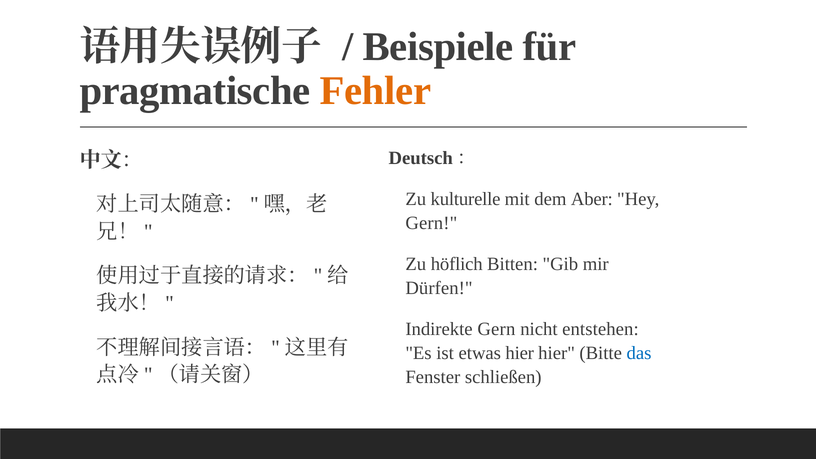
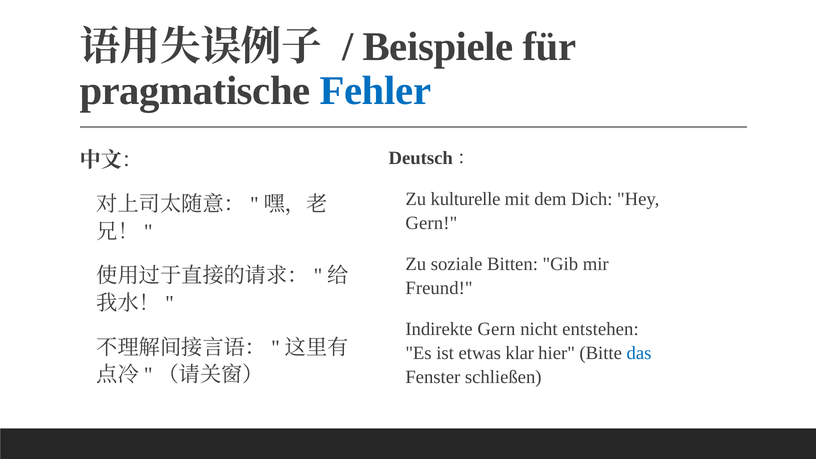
Fehler colour: orange -> blue
Aber: Aber -> Dich
höflich: höflich -> soziale
Dürfen: Dürfen -> Freund
etwas hier: hier -> klar
